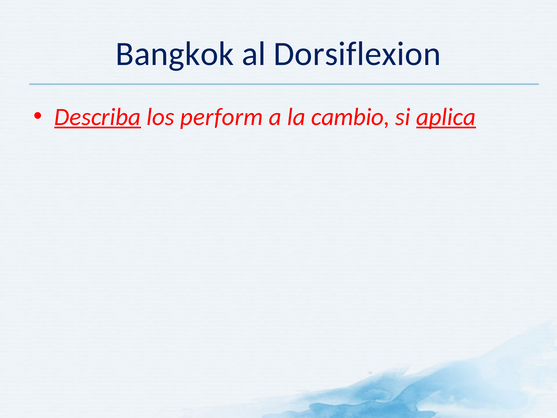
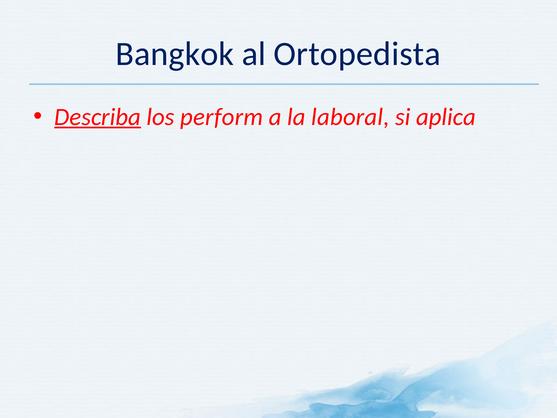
Dorsiflexion: Dorsiflexion -> Ortopedista
cambio: cambio -> laboral
aplica underline: present -> none
